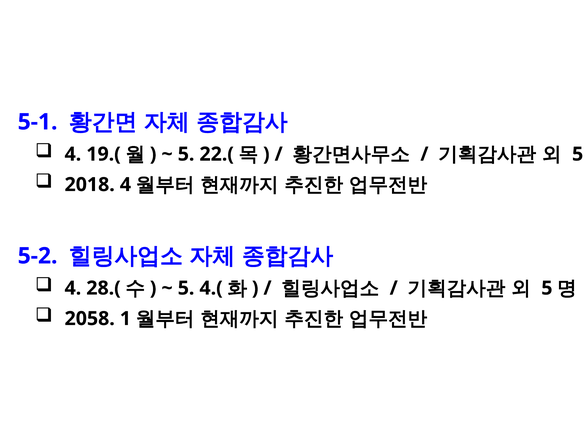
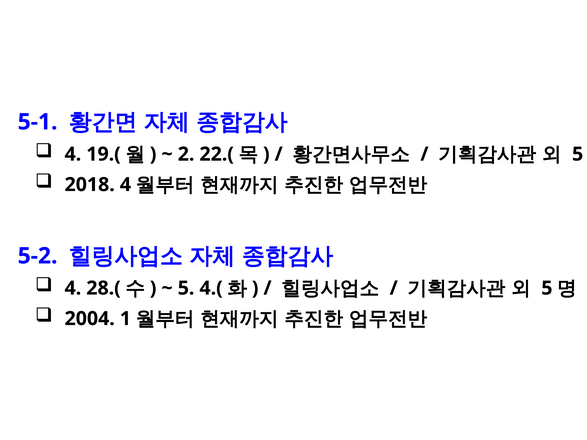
5 at (186, 154): 5 -> 2
2058: 2058 -> 2004
